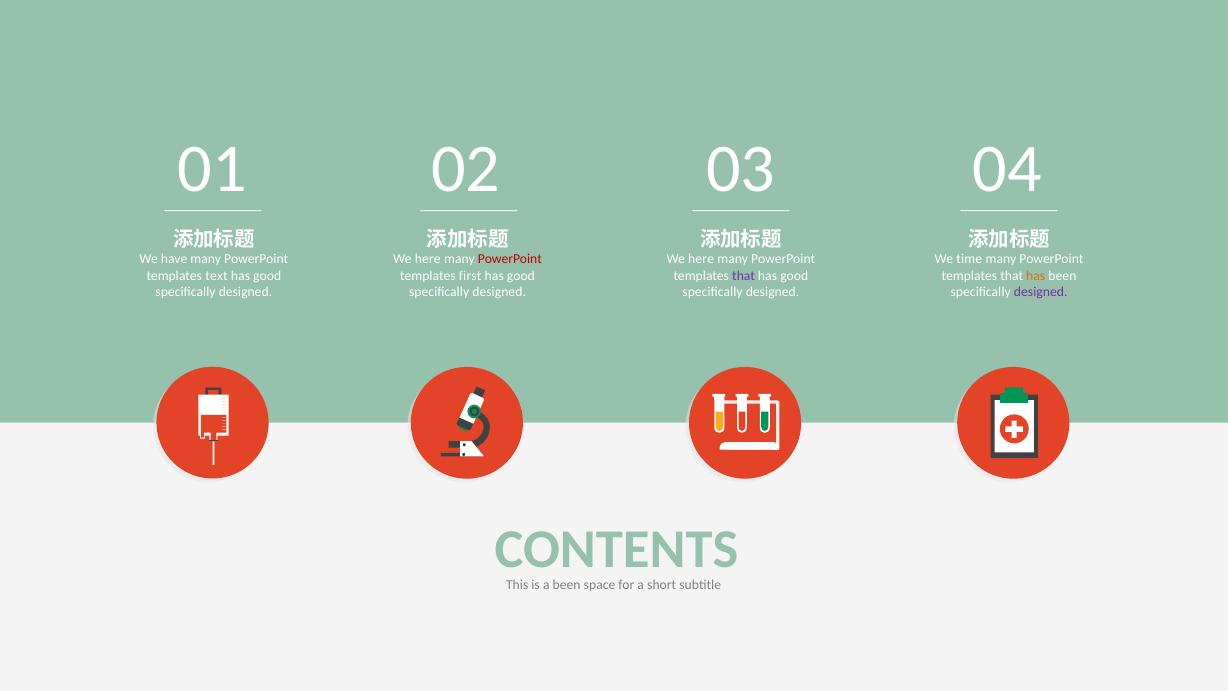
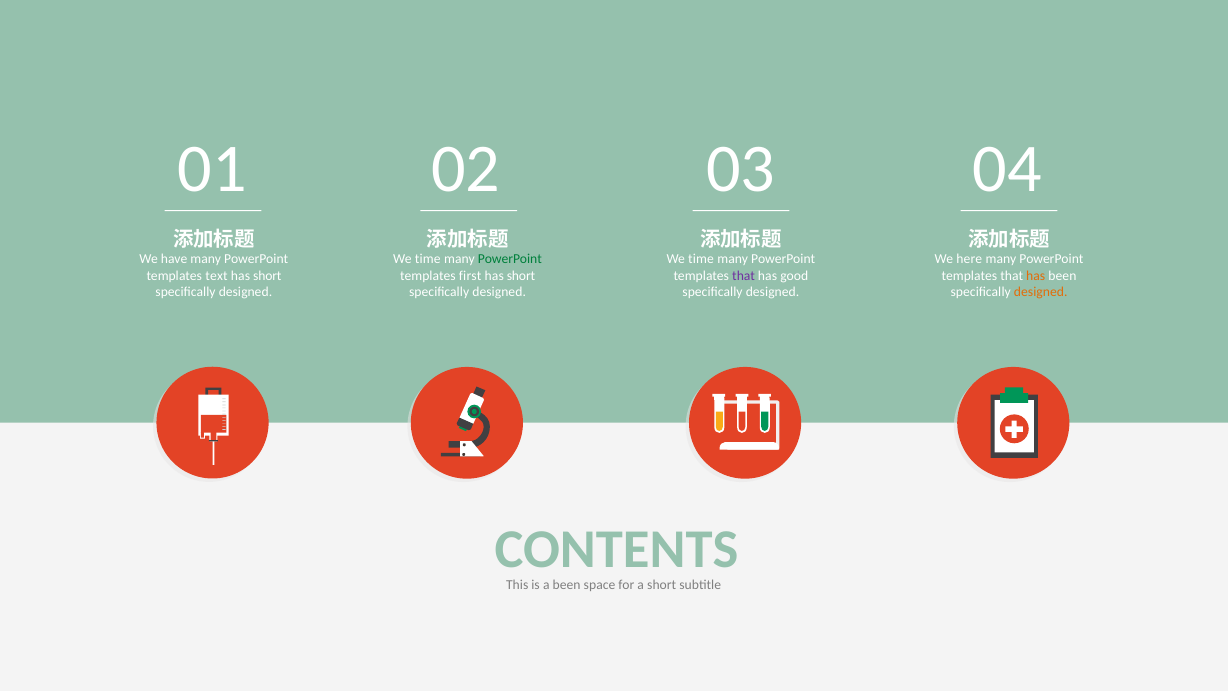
here at (428, 259): here -> time
PowerPoint at (510, 259) colour: red -> green
here at (701, 259): here -> time
time: time -> here
good at (267, 276): good -> short
good at (521, 276): good -> short
designed at (1041, 292) colour: purple -> orange
